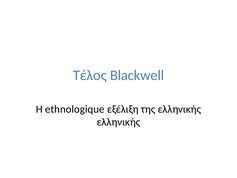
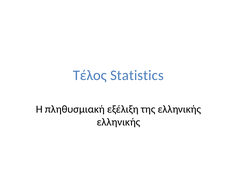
Blackwell: Blackwell -> Statistics
ethnologique: ethnologique -> πληθυσμιακή
